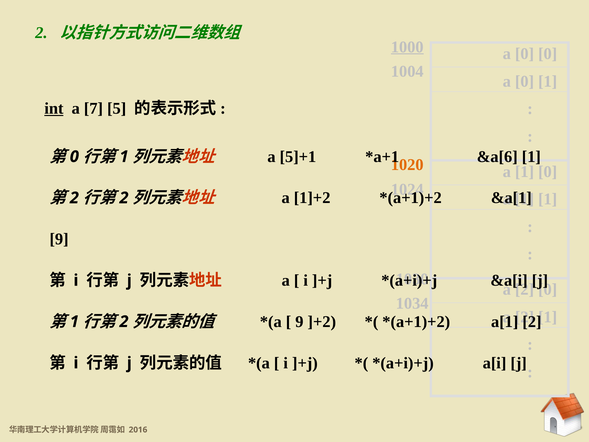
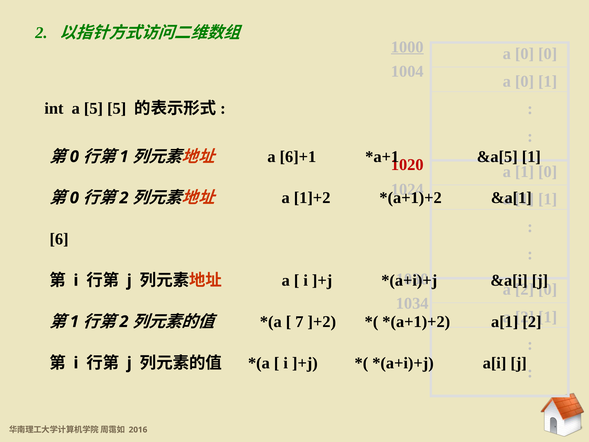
int underline: present -> none
a 7: 7 -> 5
5]+1: 5]+1 -> 6]+1
&a[6: &a[6 -> &a[5
1020 colour: orange -> red
2 at (74, 198): 2 -> 0
9 at (59, 239): 9 -> 6
9 at (299, 321): 9 -> 7
